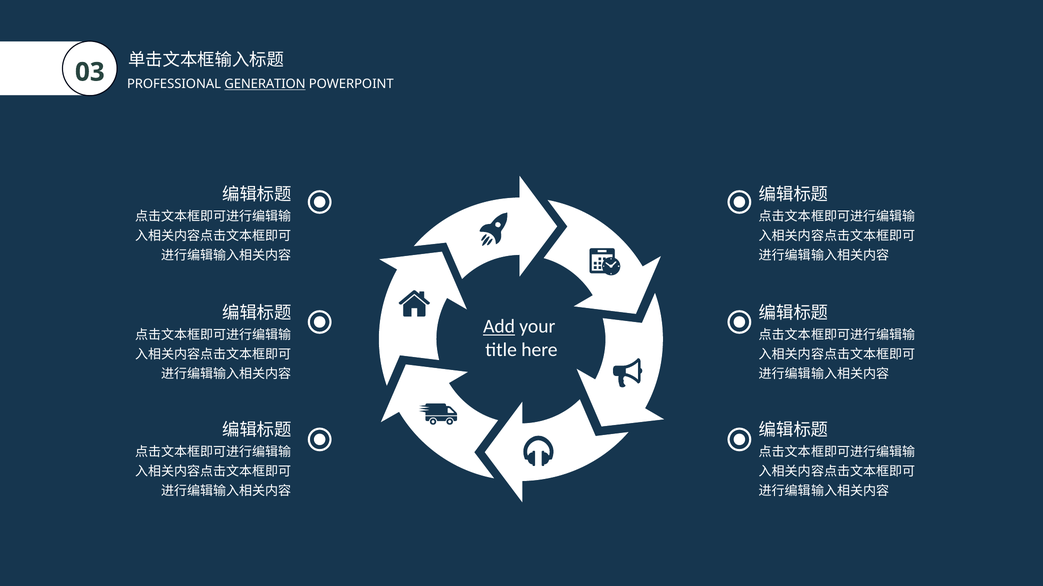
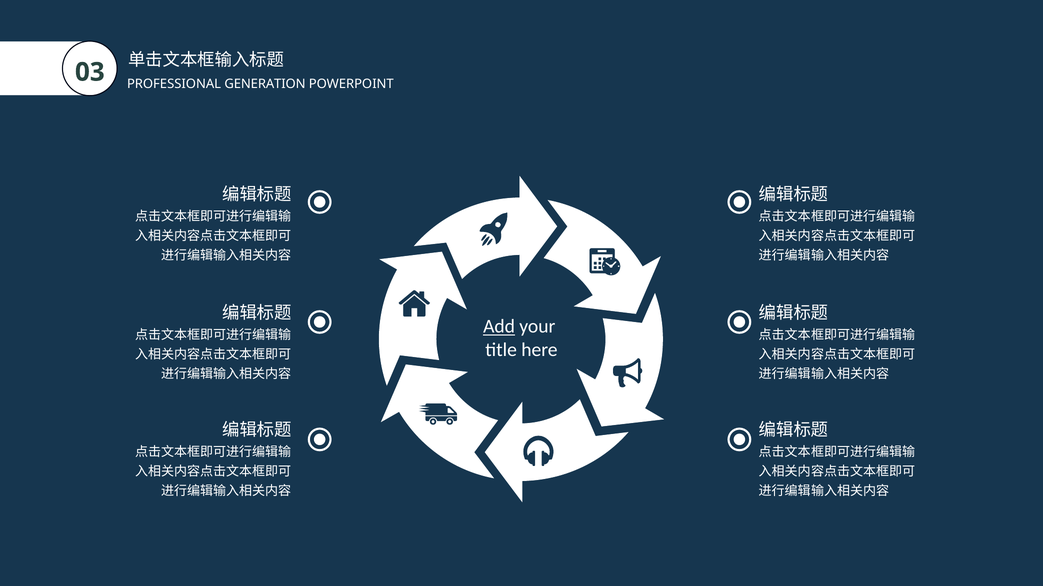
GENERATION underline: present -> none
